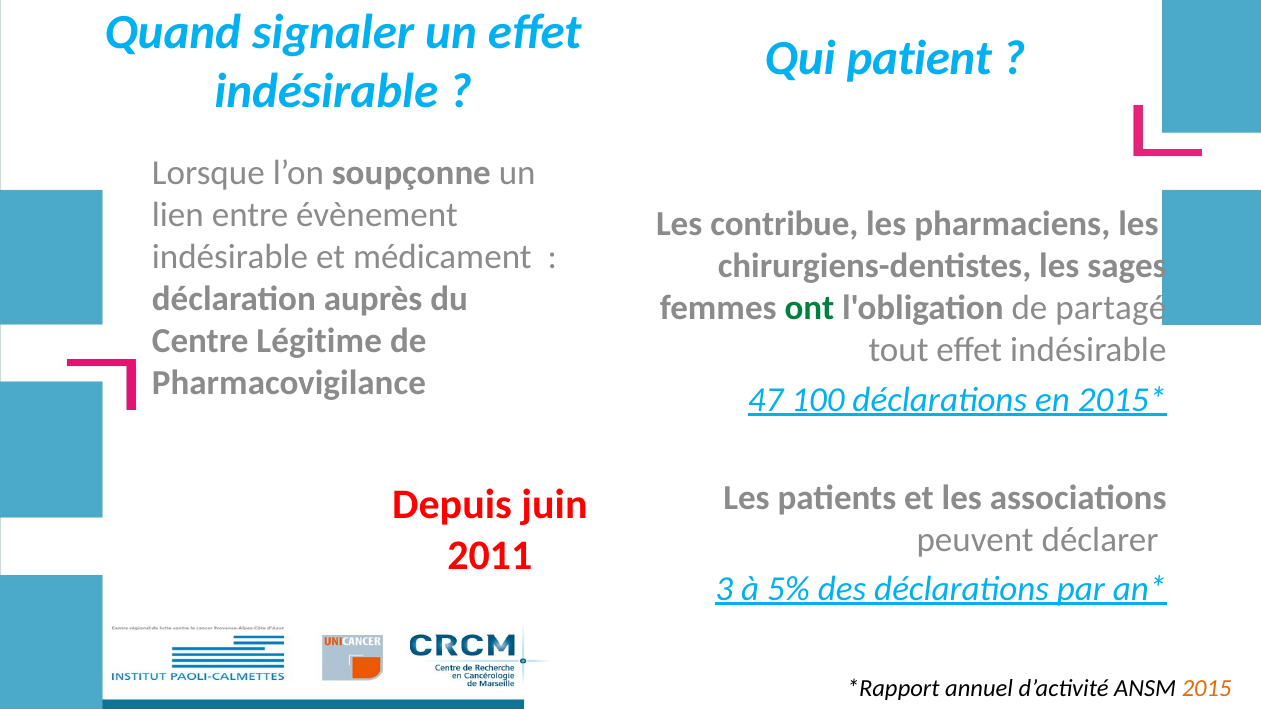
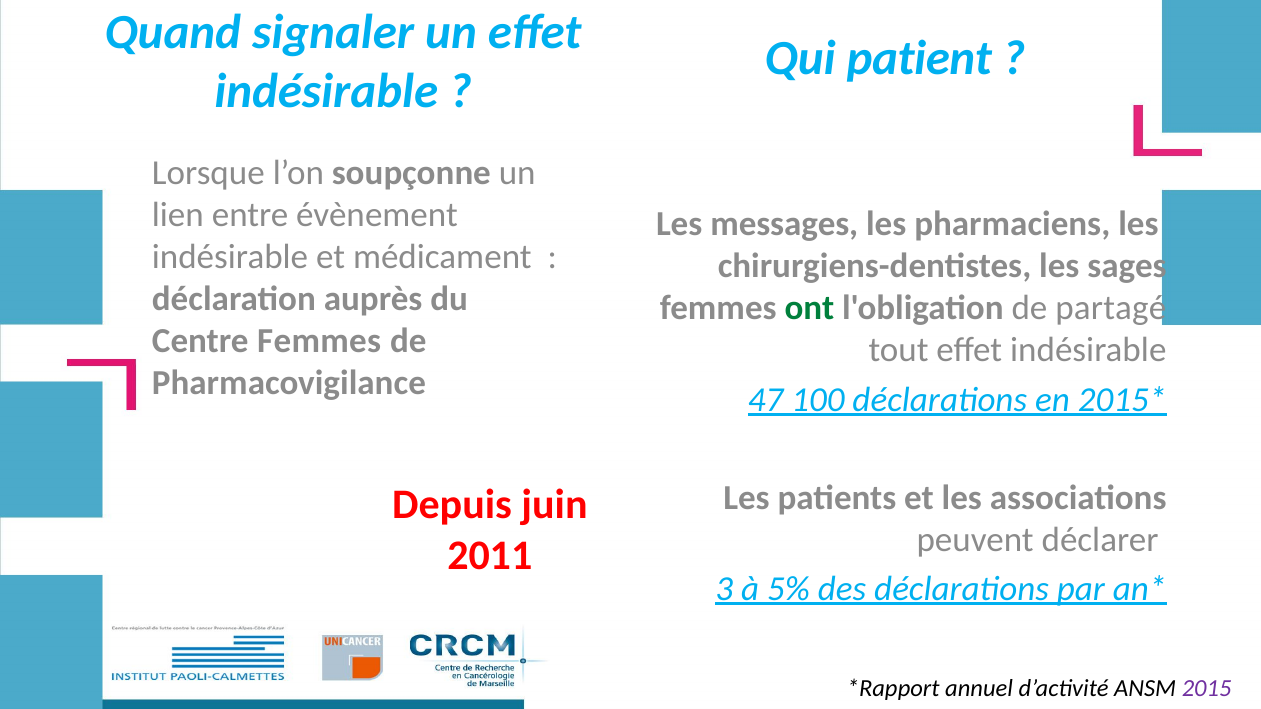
contribue: contribue -> messages
Centre Légitime: Légitime -> Femmes
2015 colour: orange -> purple
